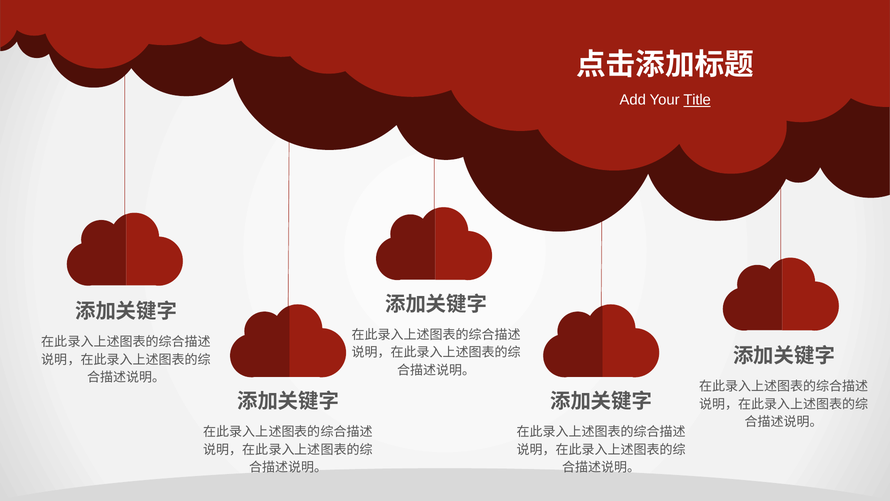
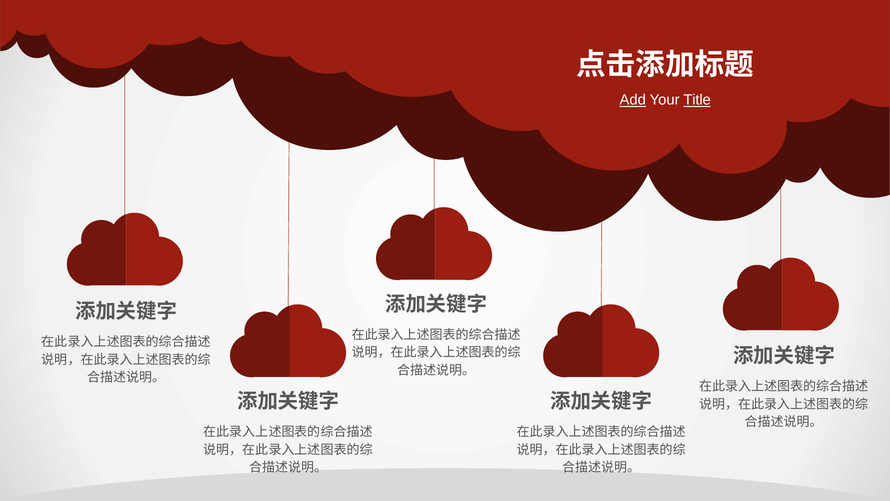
Add underline: none -> present
